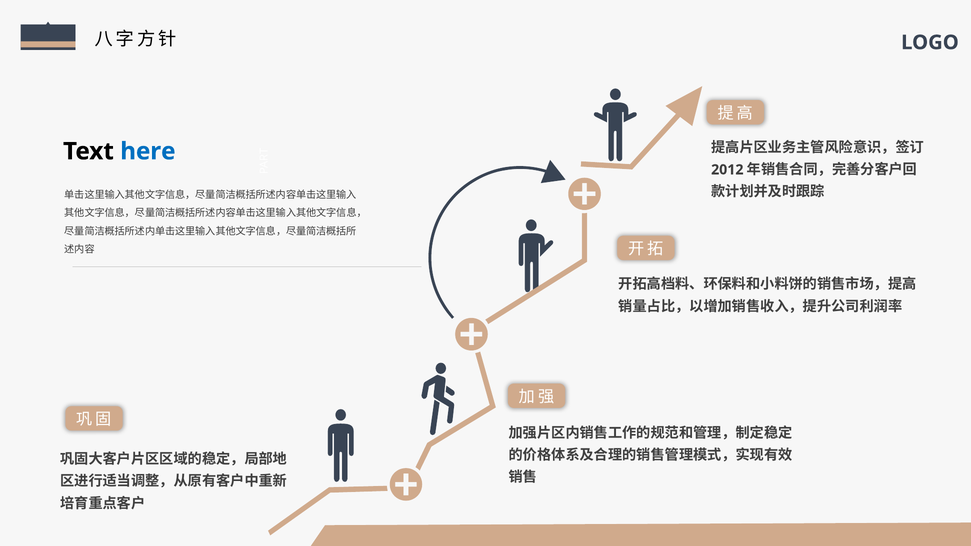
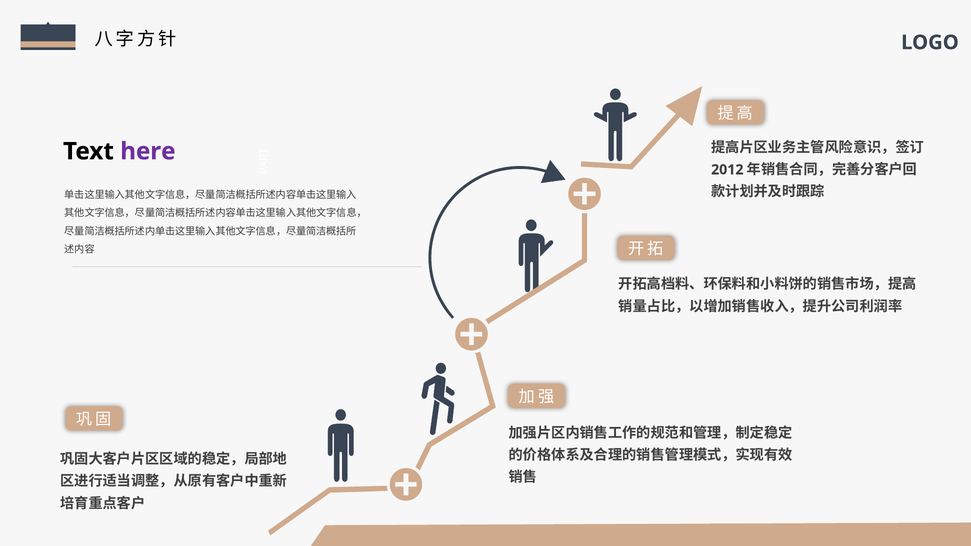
here colour: blue -> purple
